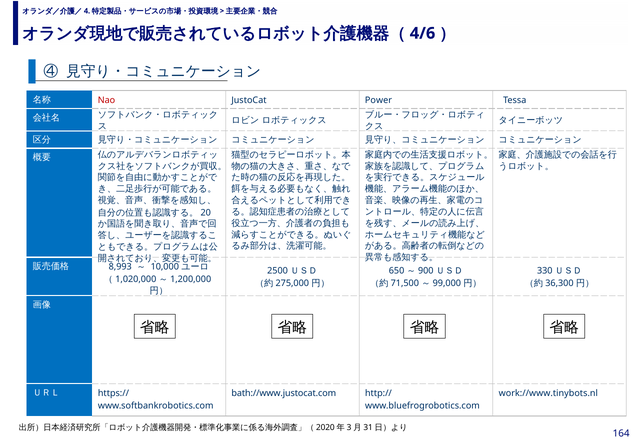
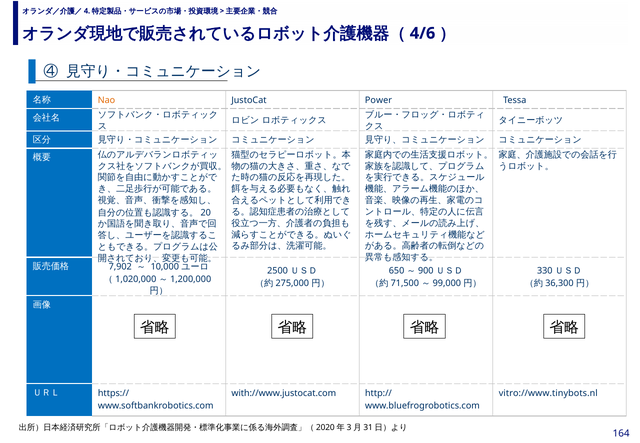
Nao colour: red -> orange
8,993: 8,993 -> 7,902
bath://www.justocat.com: bath://www.justocat.com -> with://www.justocat.com
work://www.tinybots.nl: work://www.tinybots.nl -> vitro://www.tinybots.nl
